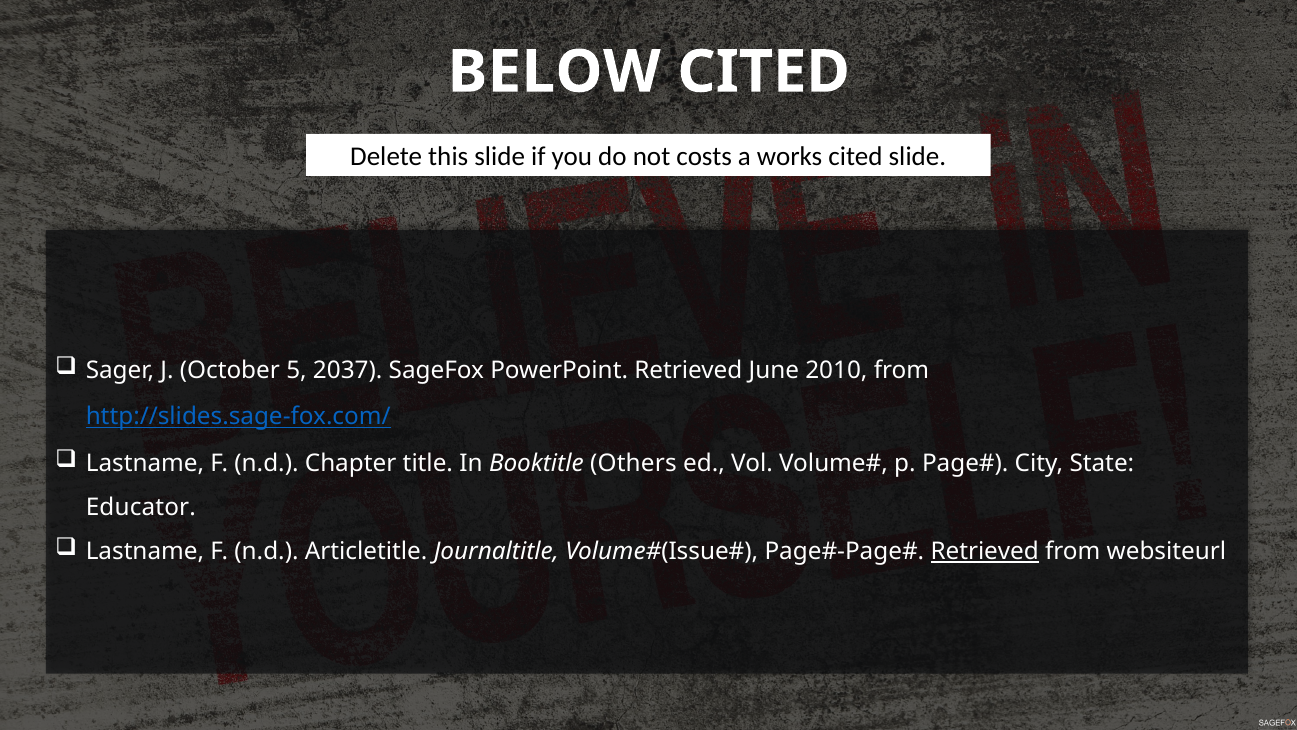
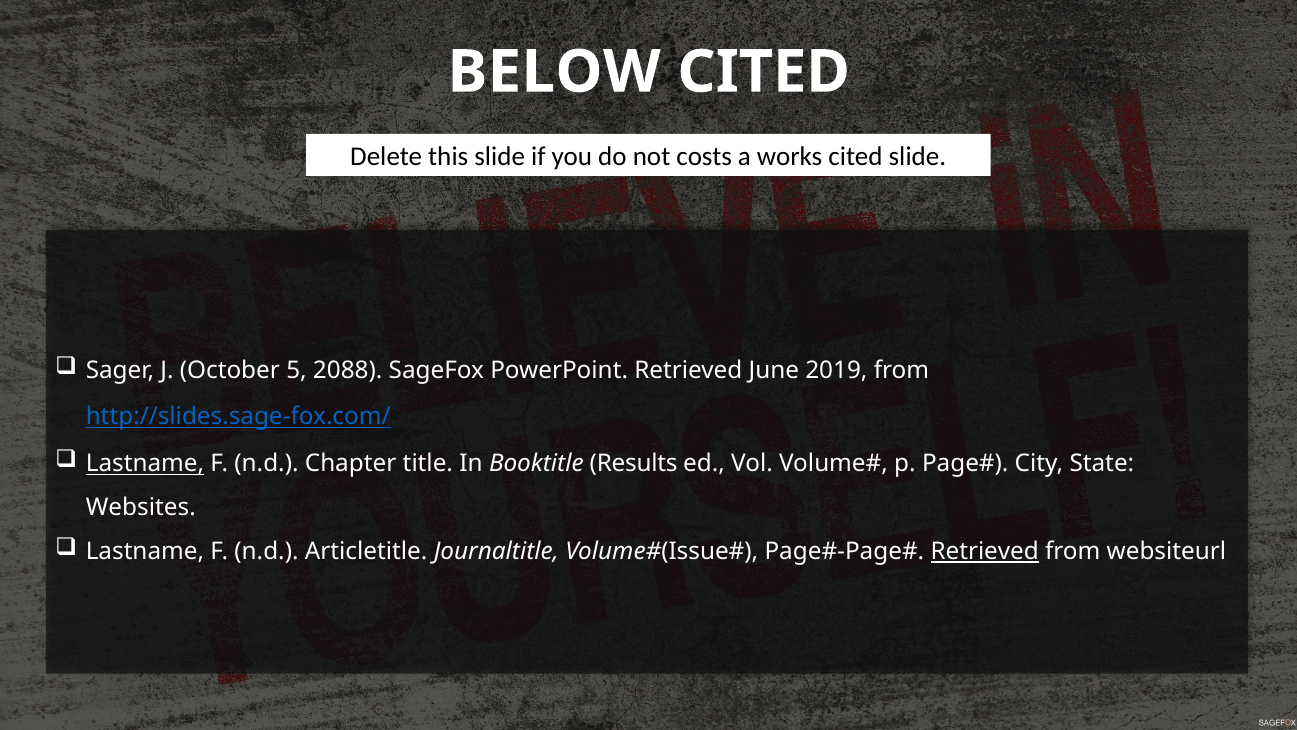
2037: 2037 -> 2088
2010: 2010 -> 2019
Lastname at (145, 464) underline: none -> present
Others: Others -> Results
Educator: Educator -> Websites
